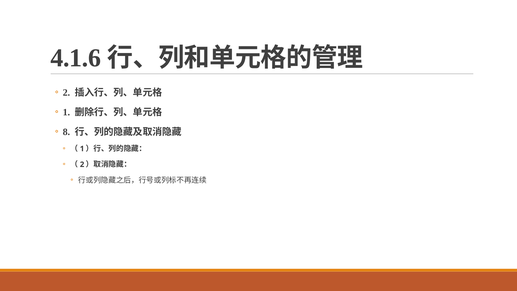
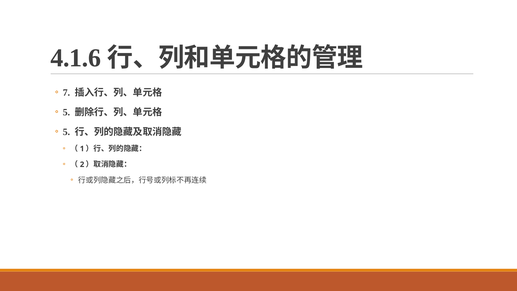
2 at (66, 93): 2 -> 7
1 at (66, 112): 1 -> 5
8 at (66, 132): 8 -> 5
